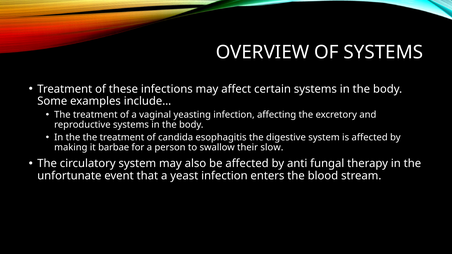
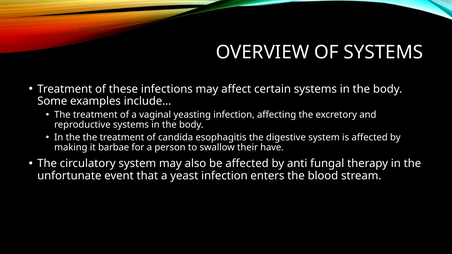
slow: slow -> have
